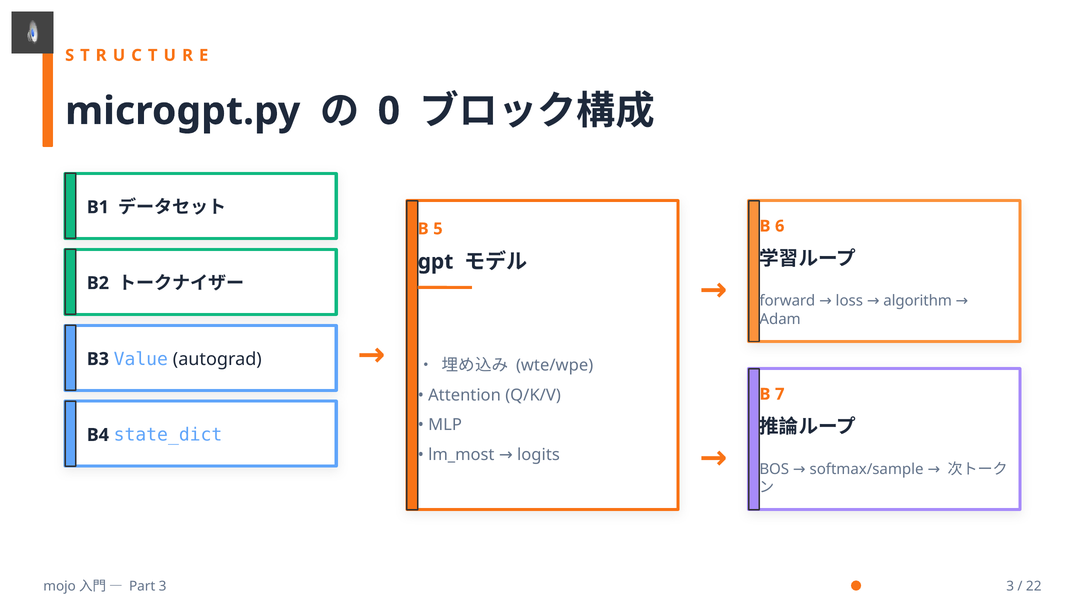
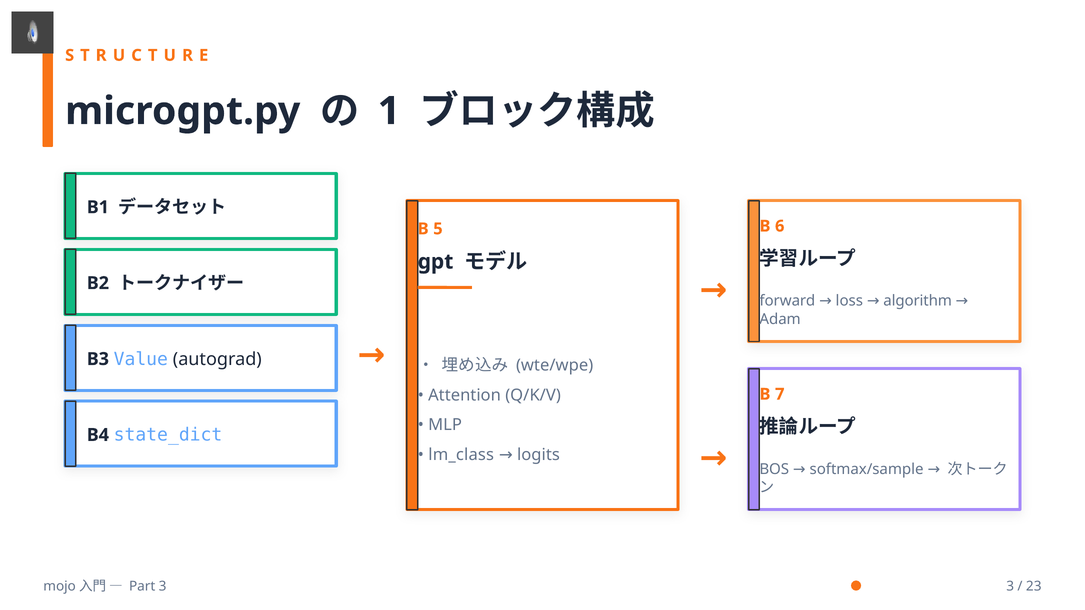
0: 0 -> 1
lm_most: lm_most -> lm_class
22: 22 -> 23
